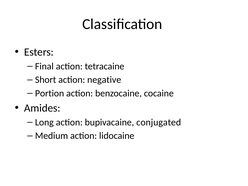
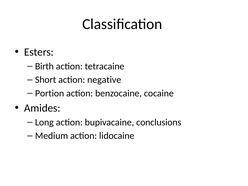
Final: Final -> Birth
conjugated: conjugated -> conclusions
